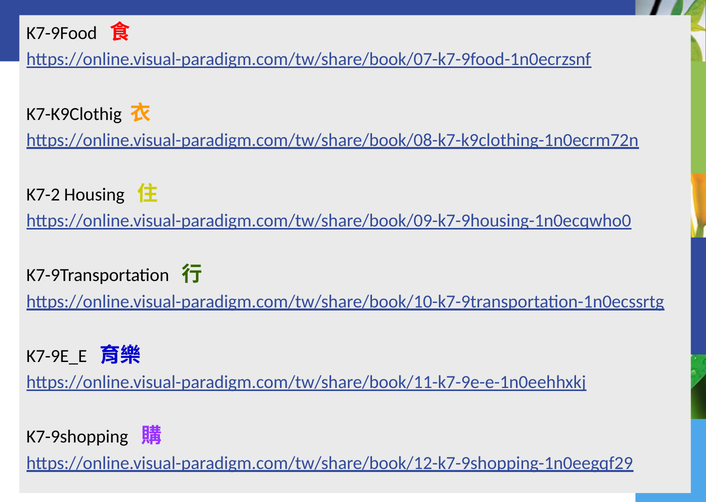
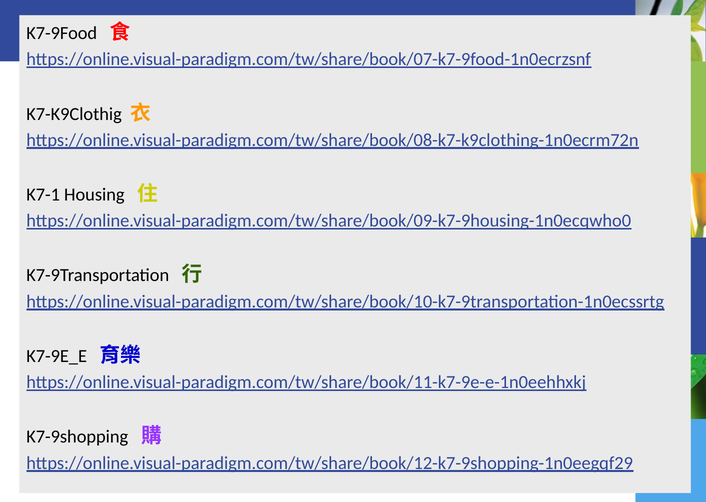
K7-2: K7-2 -> K7-1
